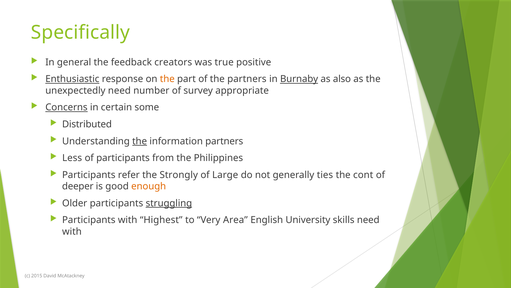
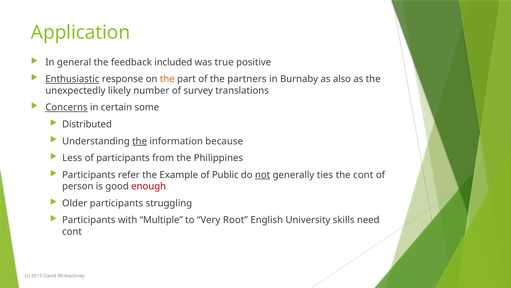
Specifically: Specifically -> Application
creators: creators -> included
Burnaby underline: present -> none
unexpectedly need: need -> likely
appropriate: appropriate -> translations
information partners: partners -> because
Strongly: Strongly -> Example
Large: Large -> Public
not underline: none -> present
deeper: deeper -> person
enough colour: orange -> red
struggling underline: present -> none
Highest: Highest -> Multiple
Area: Area -> Root
with at (72, 231): with -> cont
